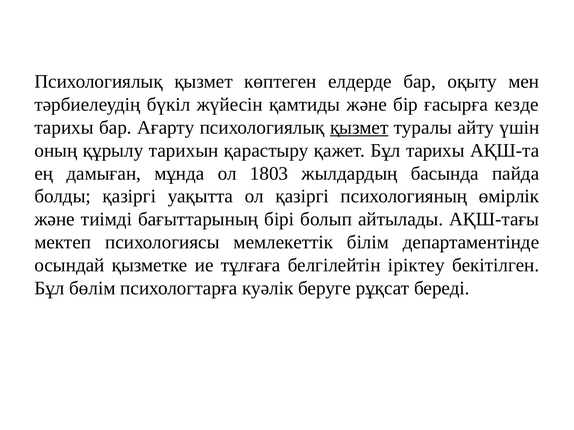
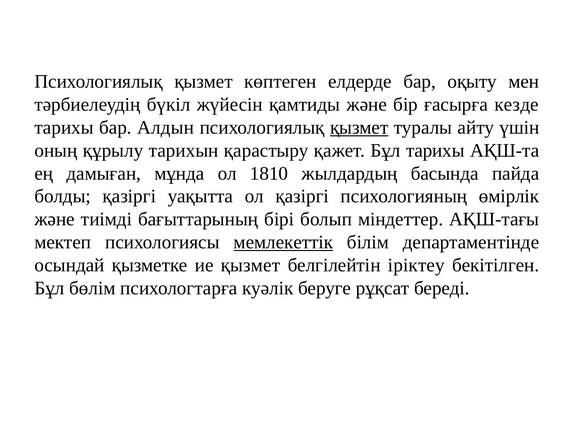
Ағарту: Ағарту -> Алдын
1803: 1803 -> 1810
айтылады: айтылады -> міндеттер
мемлекеттік underline: none -> present
ие тұлғаға: тұлғаға -> қызмет
